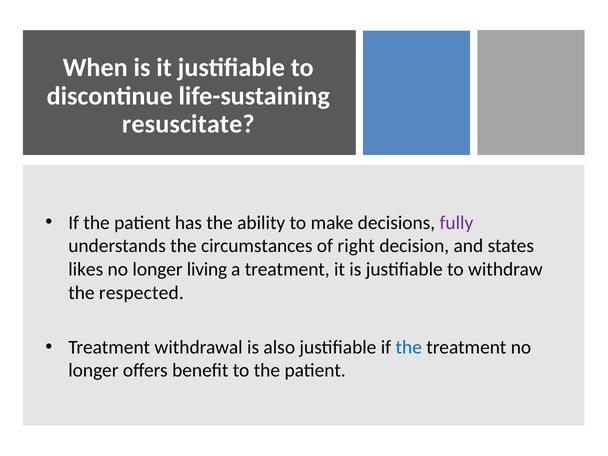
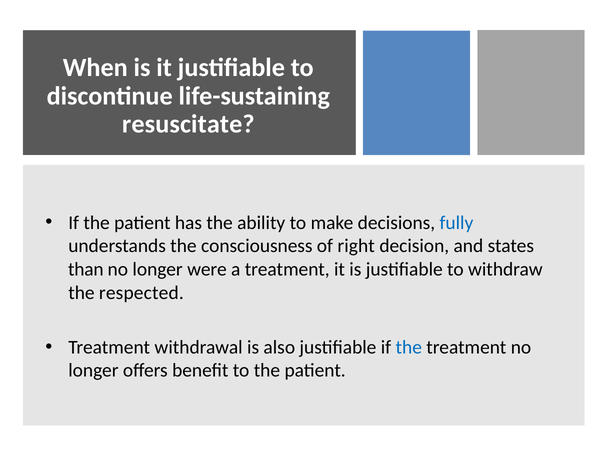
fully colour: purple -> blue
circumstances: circumstances -> consciousness
likes: likes -> than
living: living -> were
